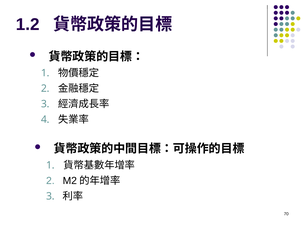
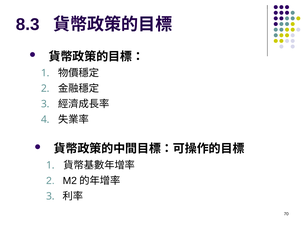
1.2: 1.2 -> 8.3
